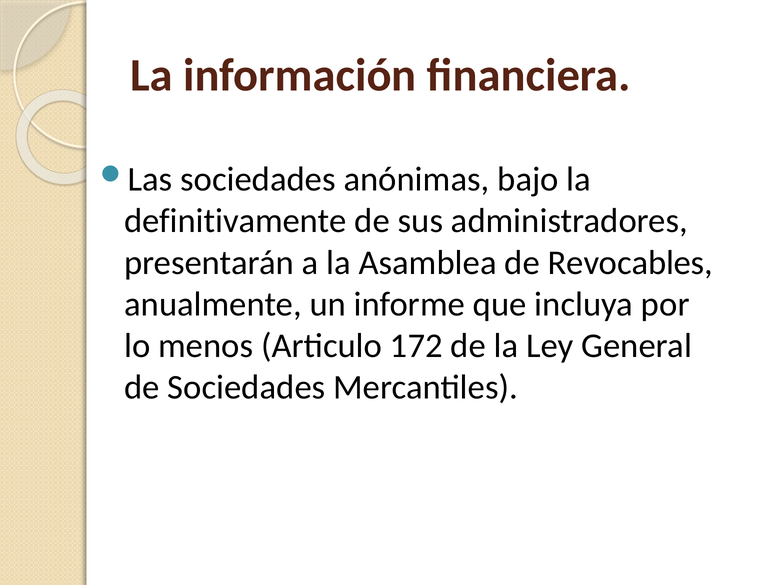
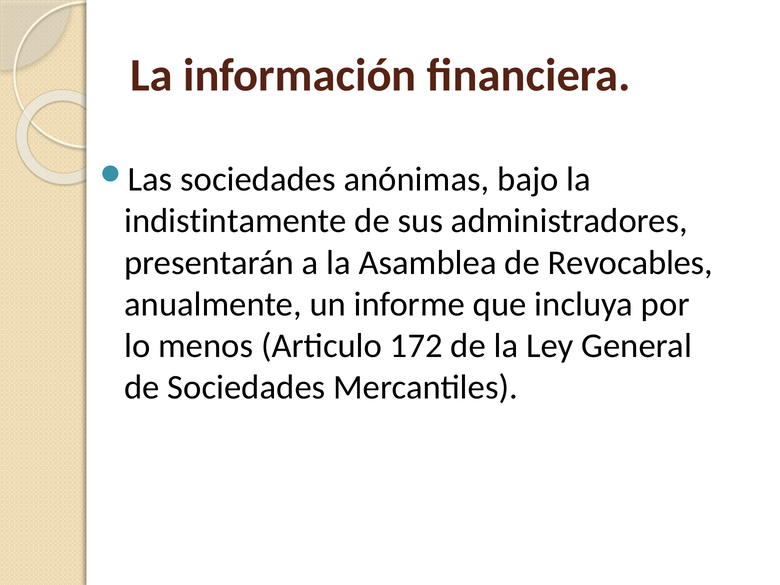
definitivamente: definitivamente -> indistintamente
